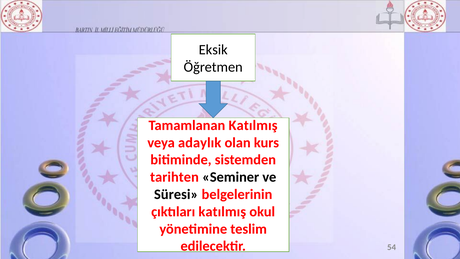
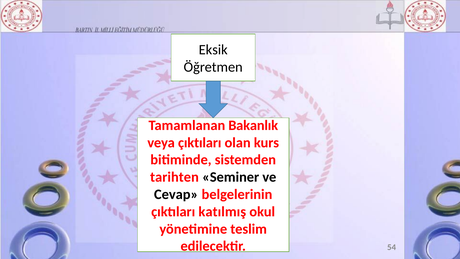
Tamamlanan Katılmış: Katılmış -> Bakanlık
veya adaylık: adaylık -> çıktıları
Süresi: Süresi -> Cevap
